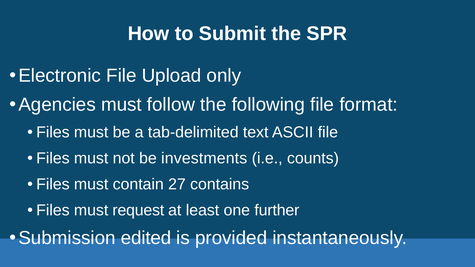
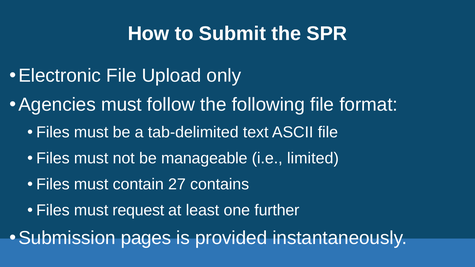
investments: investments -> manageable
counts: counts -> limited
edited: edited -> pages
